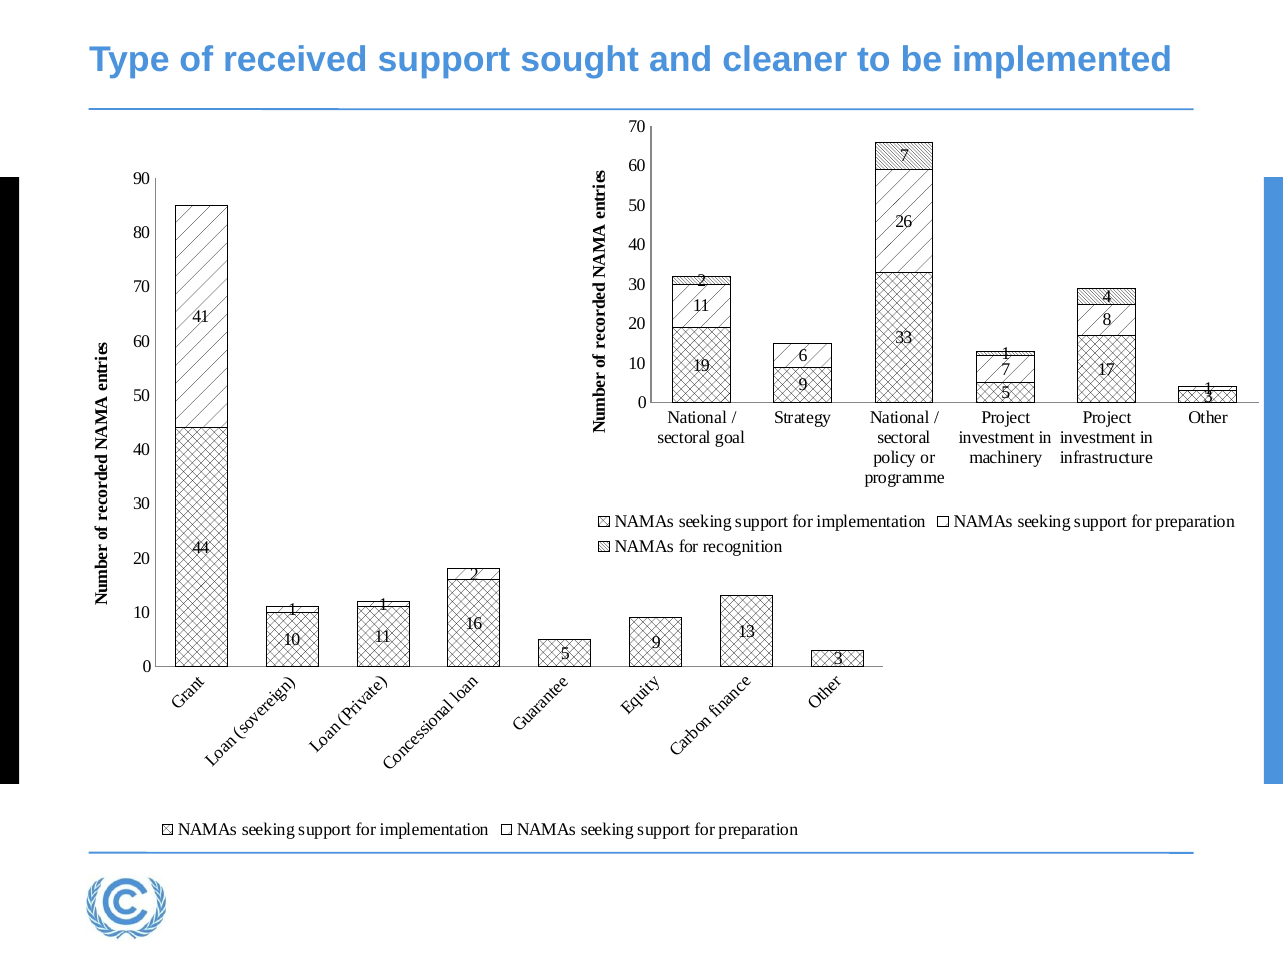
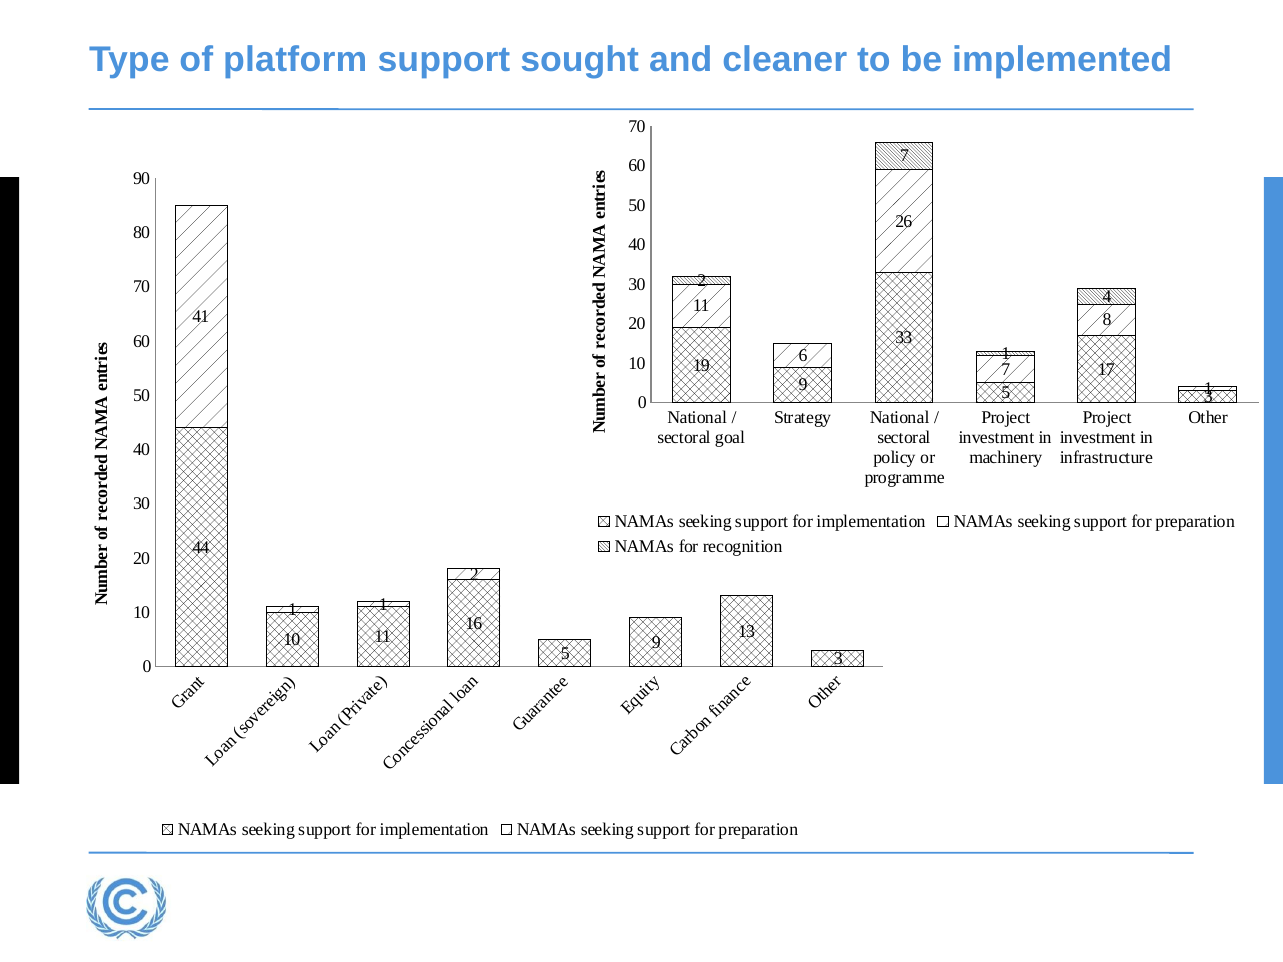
received: received -> platform
